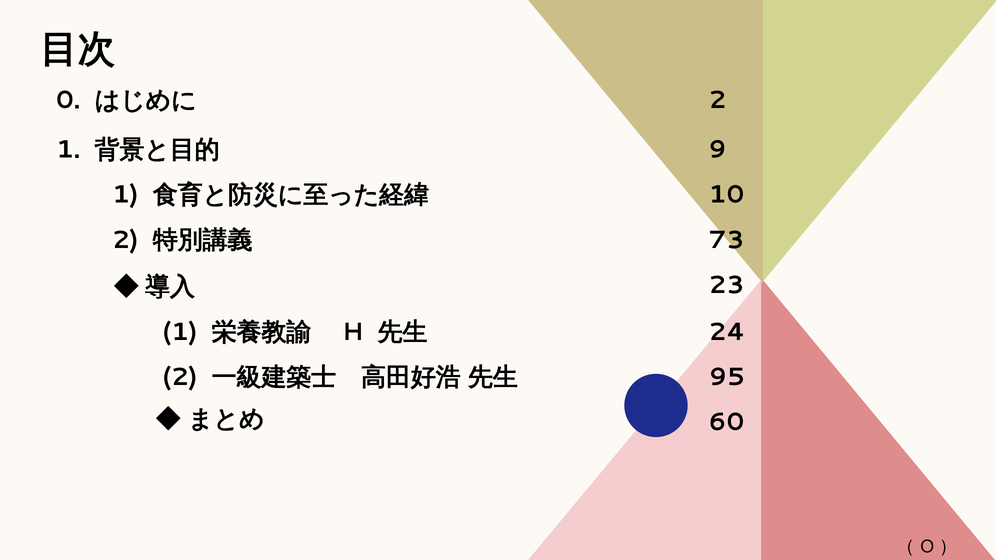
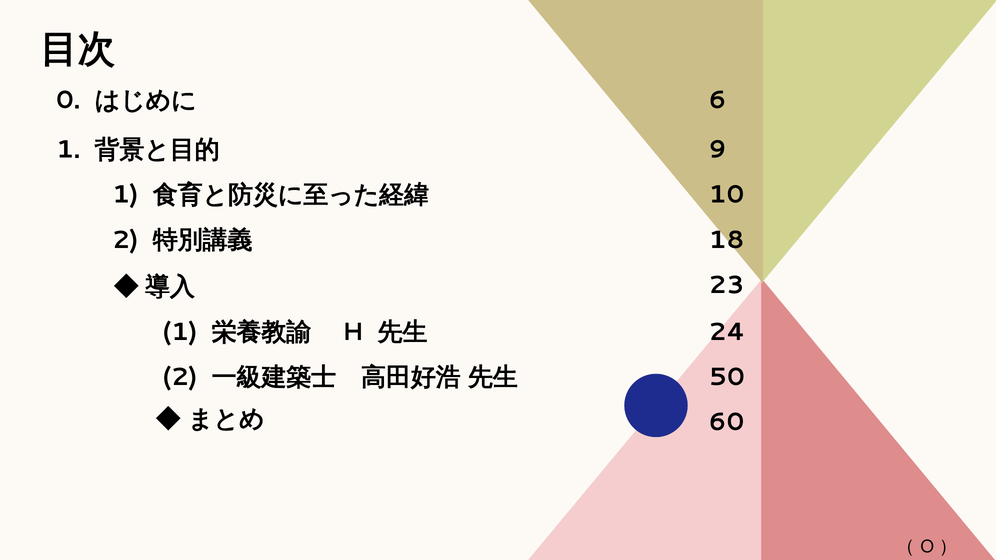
2 at (718, 100): 2 -> 6
73: 73 -> 18
95: 95 -> 50
